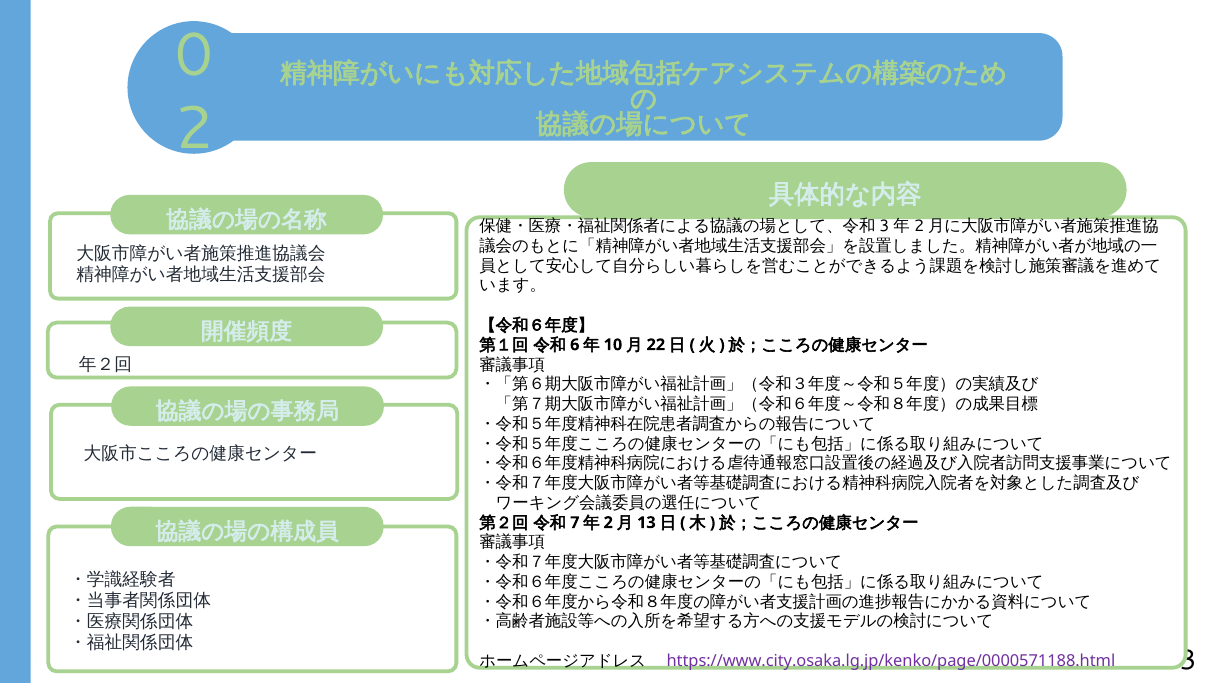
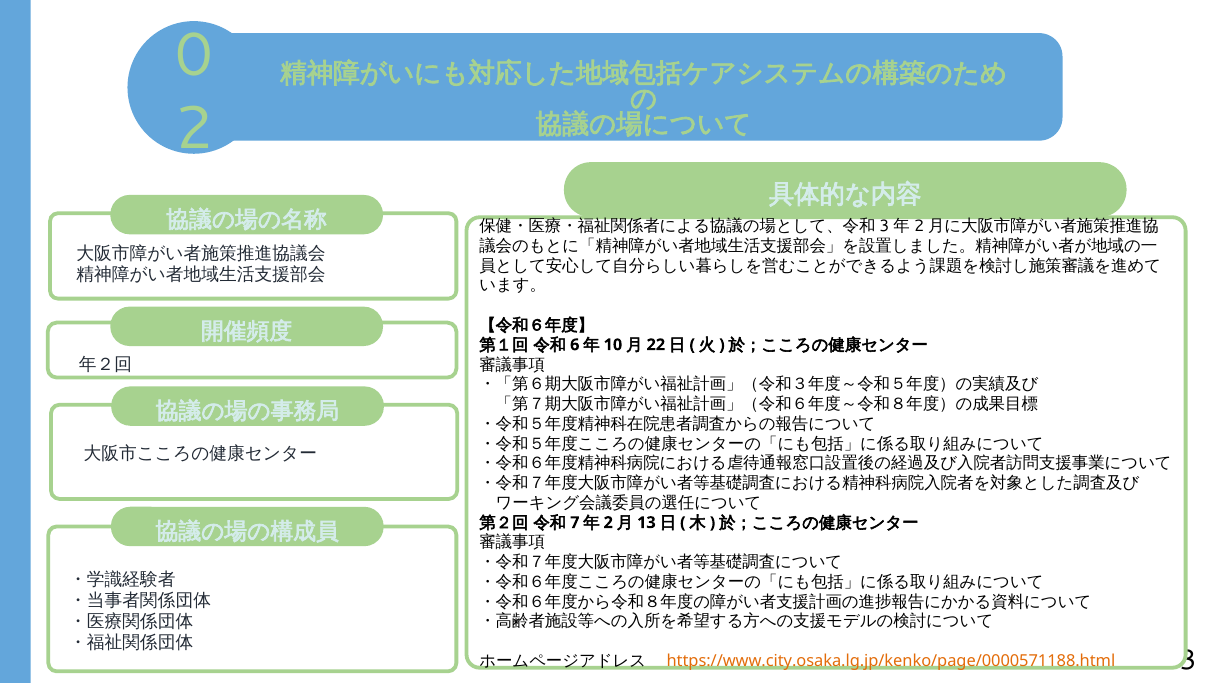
https://www.city.osaka.lg.jp/kenko/page/0000571188.html colour: purple -> orange
